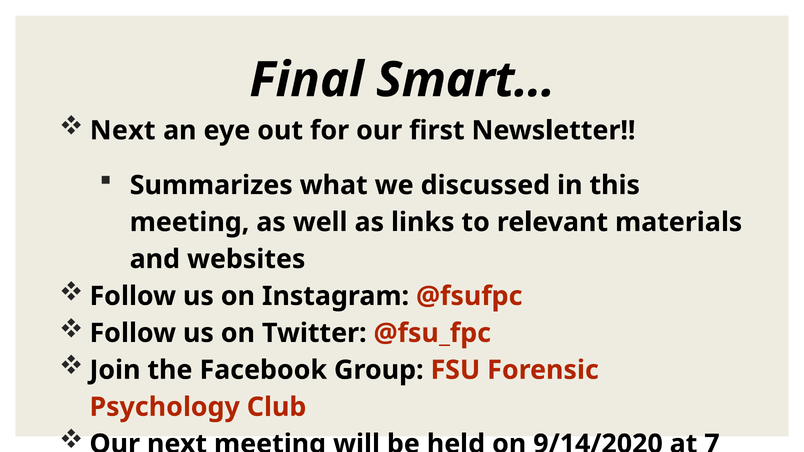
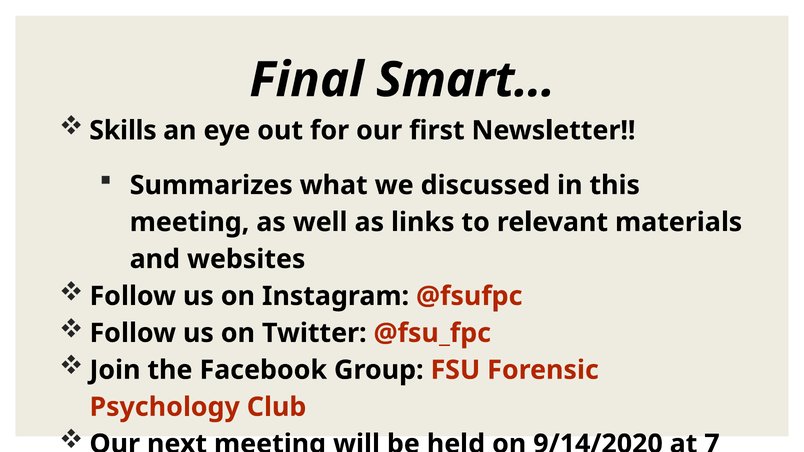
Next at (123, 131): Next -> Skills
